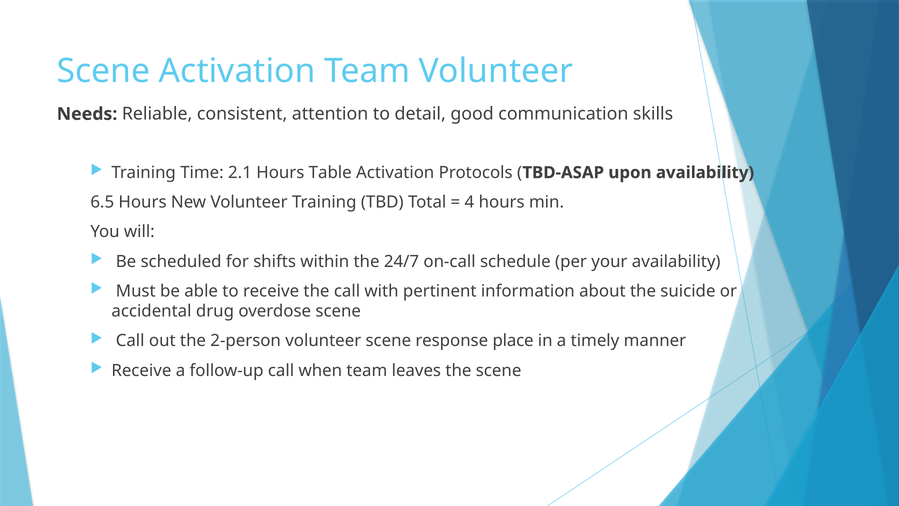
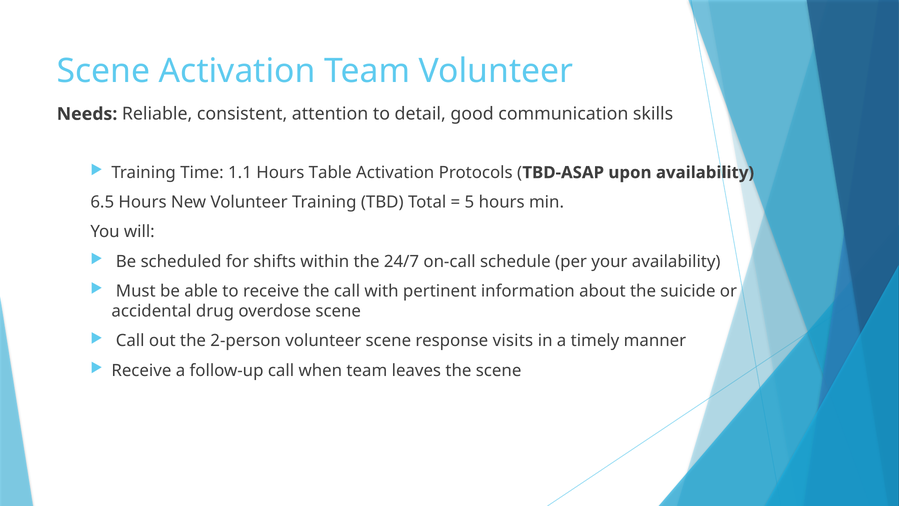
2.1: 2.1 -> 1.1
4: 4 -> 5
place: place -> visits
